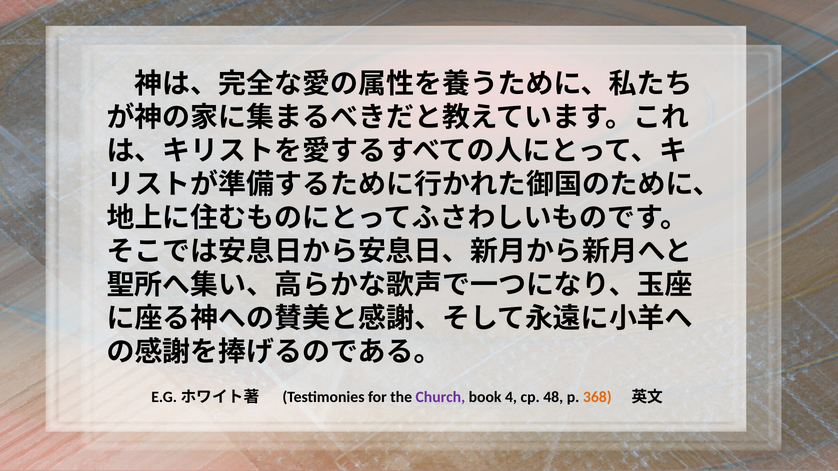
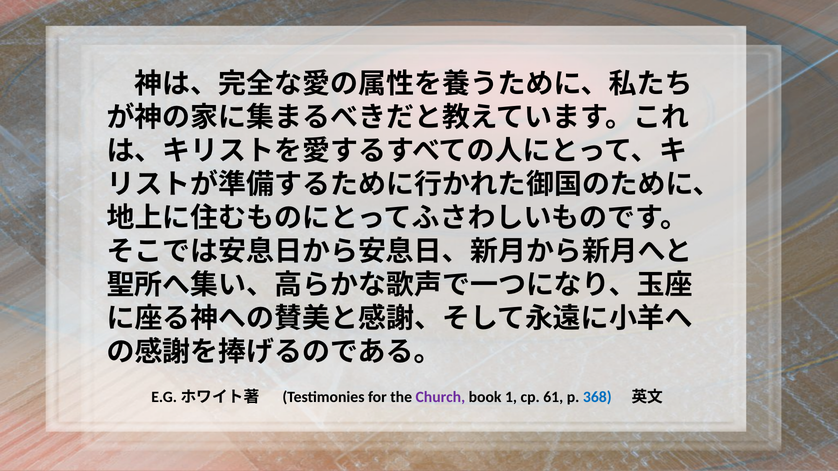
4: 4 -> 1
48: 48 -> 61
368 colour: orange -> blue
